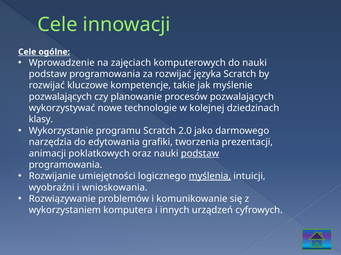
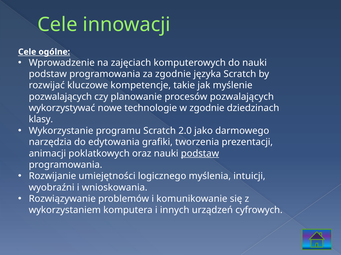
za rozwijać: rozwijać -> zgodnie
w kolejnej: kolejnej -> zgodnie
myślenia underline: present -> none
